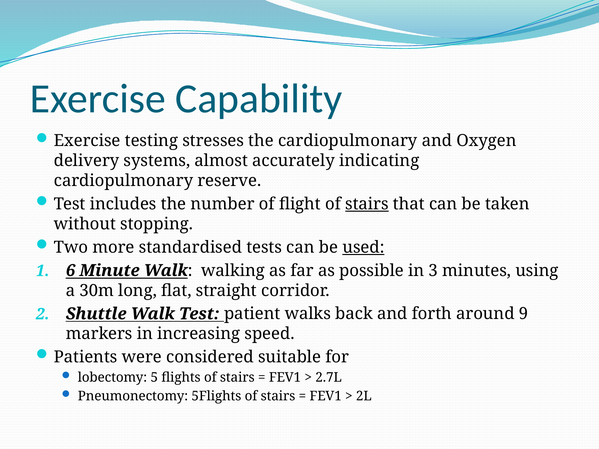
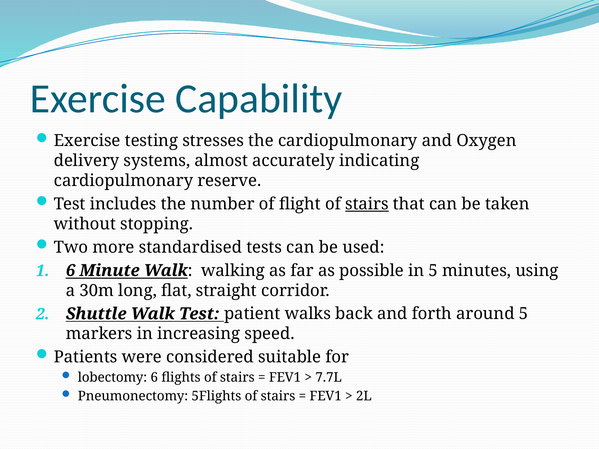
used underline: present -> none
in 3: 3 -> 5
around 9: 9 -> 5
lobectomy 5: 5 -> 6
2.7L: 2.7L -> 7.7L
